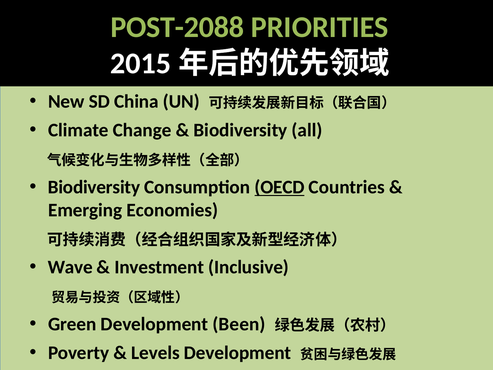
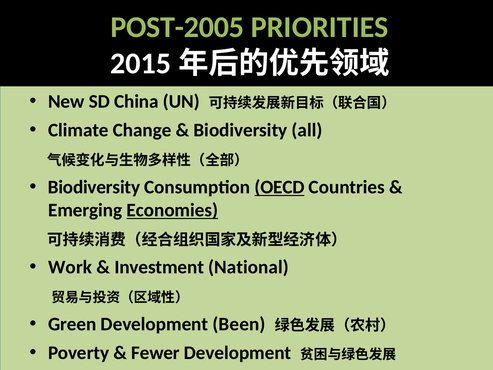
POST-2088: POST-2088 -> POST-2005
Economies underline: none -> present
Wave: Wave -> Work
Inclusive: Inclusive -> National
Levels: Levels -> Fewer
